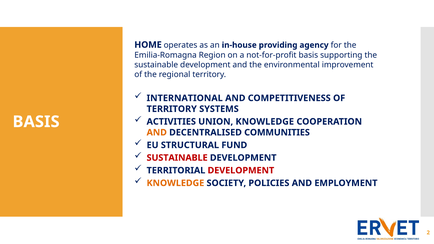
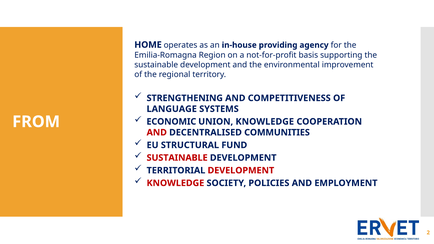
INTERNATIONAL: INTERNATIONAL -> STRENGTHENING
TERRITORY at (172, 109): TERRITORY -> LANGUAGE
ACTIVITIES: ACTIVITIES -> ECONOMIC
BASIS at (36, 122): BASIS -> FROM
AND at (157, 133) colour: orange -> red
KNOWLEDGE at (175, 183) colour: orange -> red
